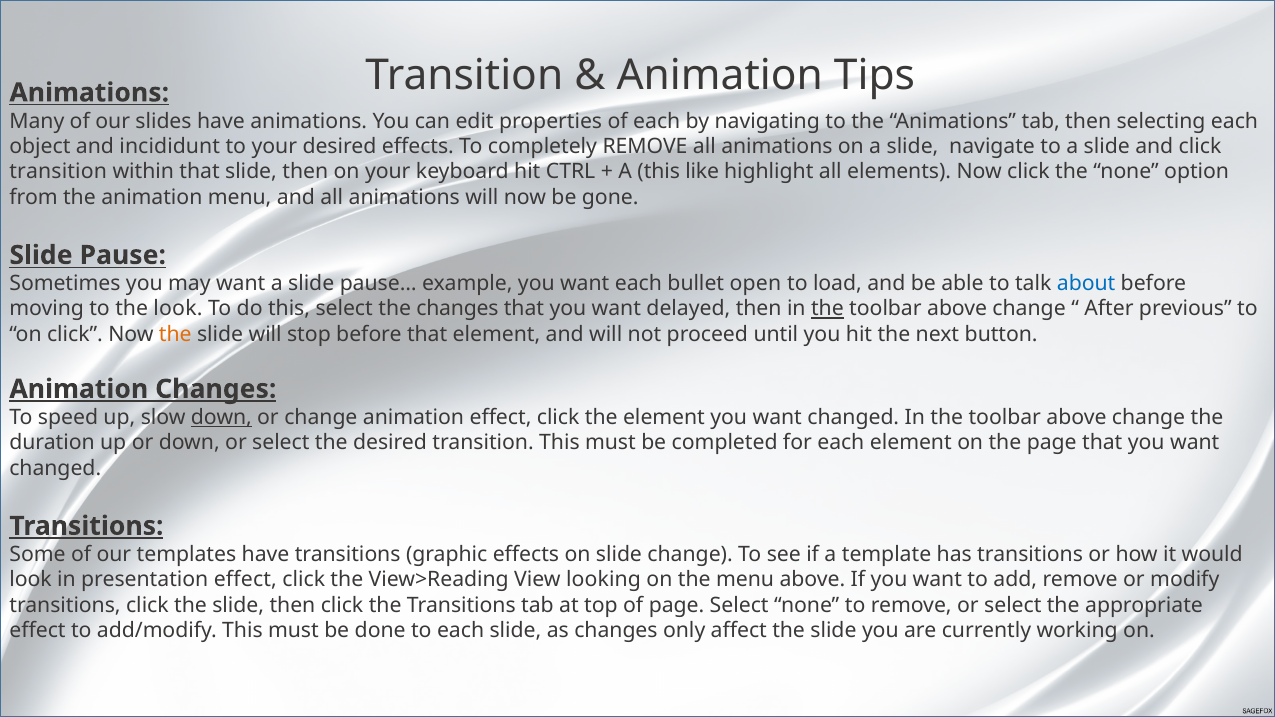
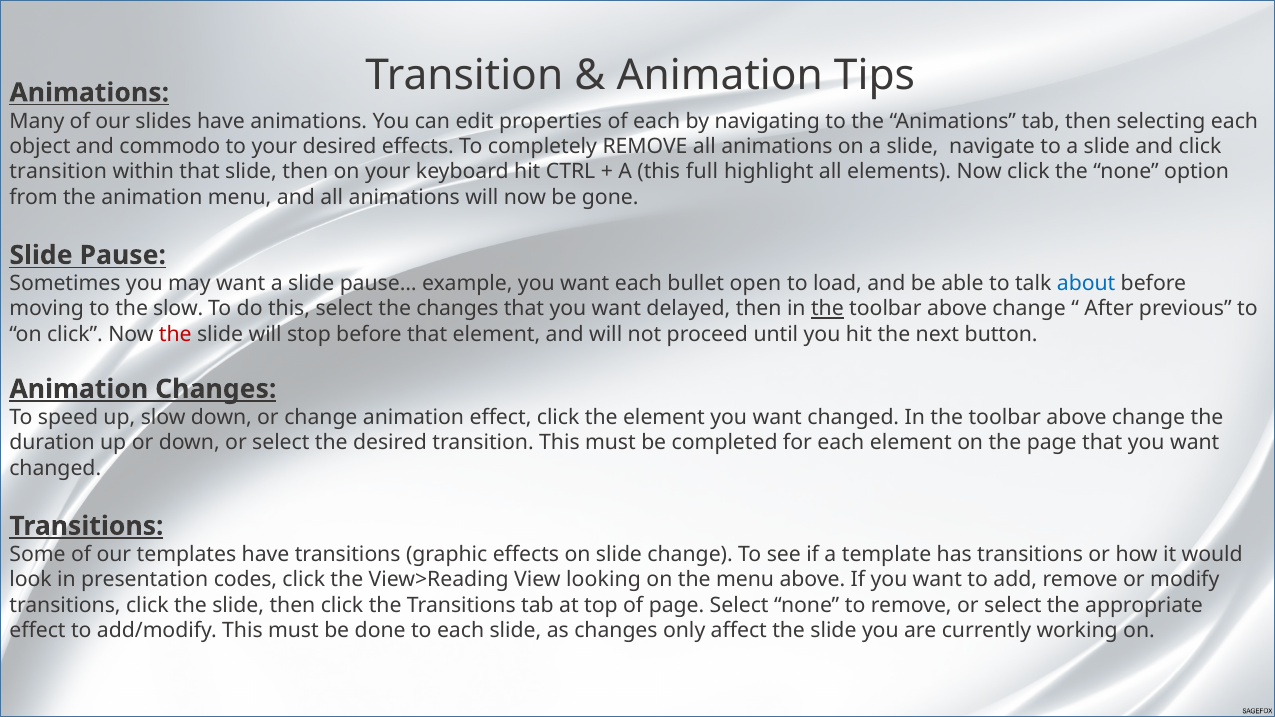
incididunt: incididunt -> commodo
like: like -> full
the look: look -> slow
the at (175, 335) colour: orange -> red
down at (221, 417) underline: present -> none
presentation effect: effect -> codes
